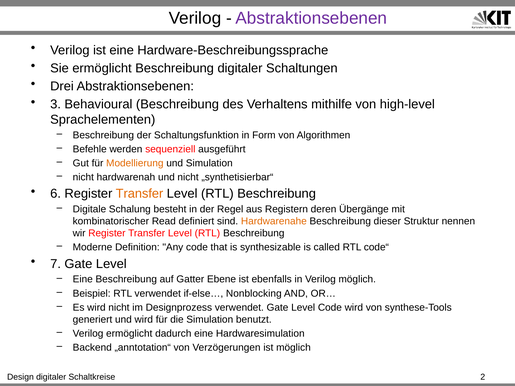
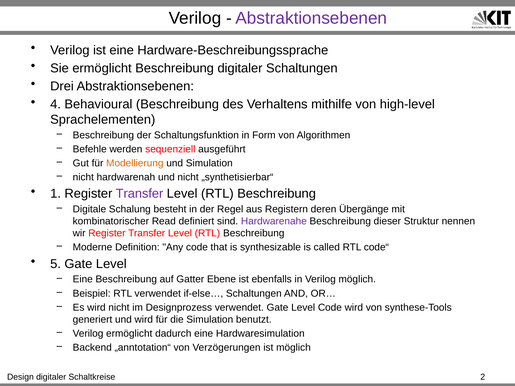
3: 3 -> 4
6: 6 -> 1
Transfer at (139, 194) colour: orange -> purple
Hardwarenahe colour: orange -> purple
7: 7 -> 5
if-else… Nonblocking: Nonblocking -> Schaltungen
